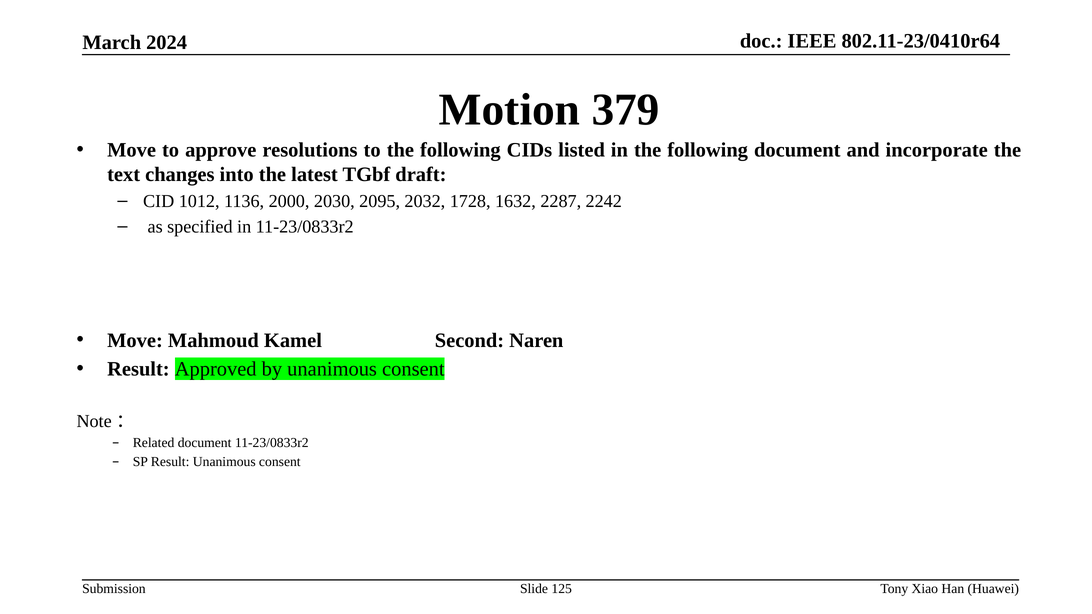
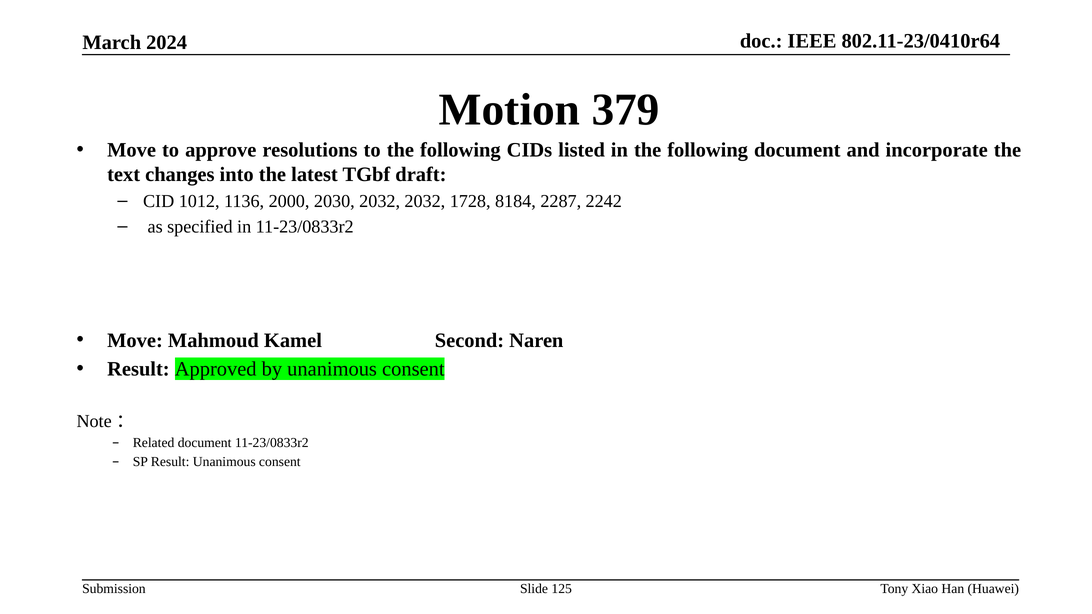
2030 2095: 2095 -> 2032
1632: 1632 -> 8184
